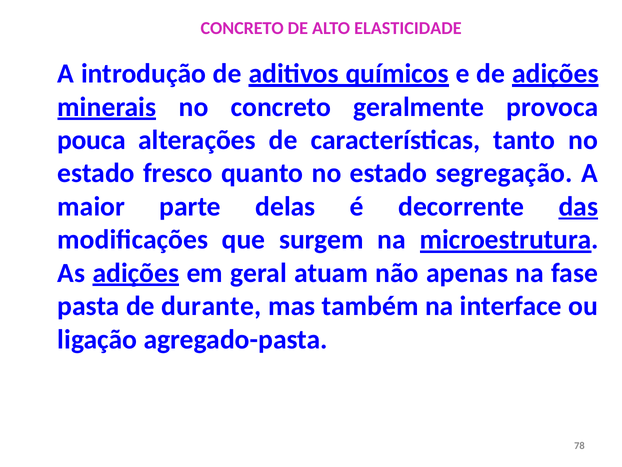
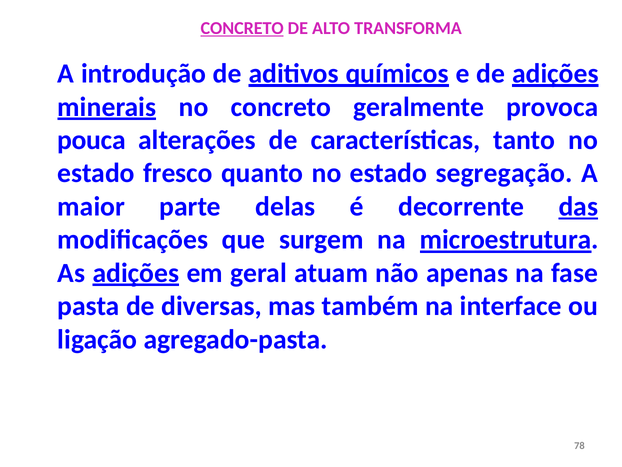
CONCRETO at (242, 28) underline: none -> present
ELASTICIDADE: ELASTICIDADE -> TRANSFORMA
durante: durante -> diversas
